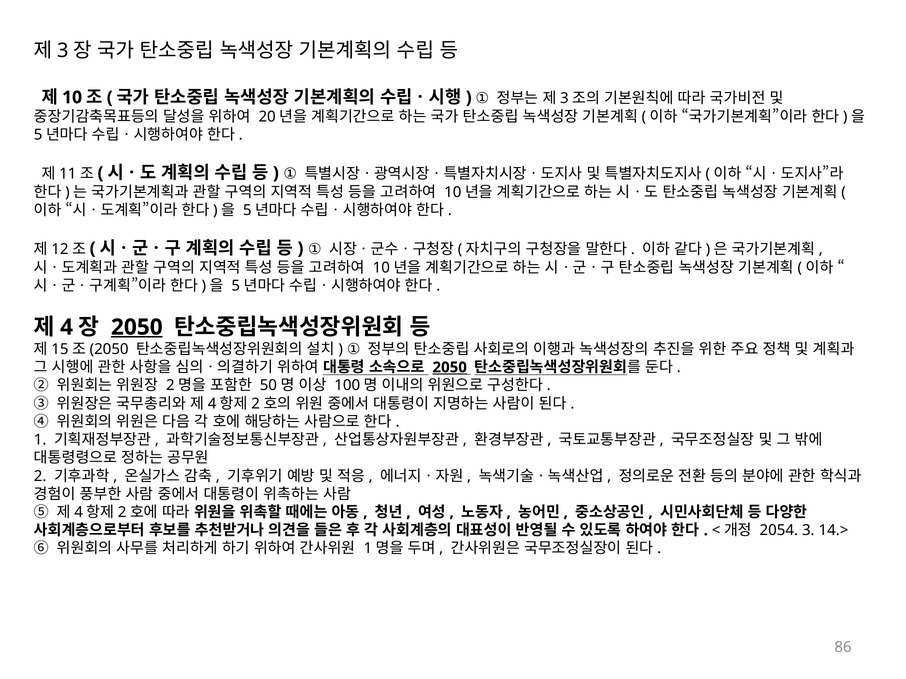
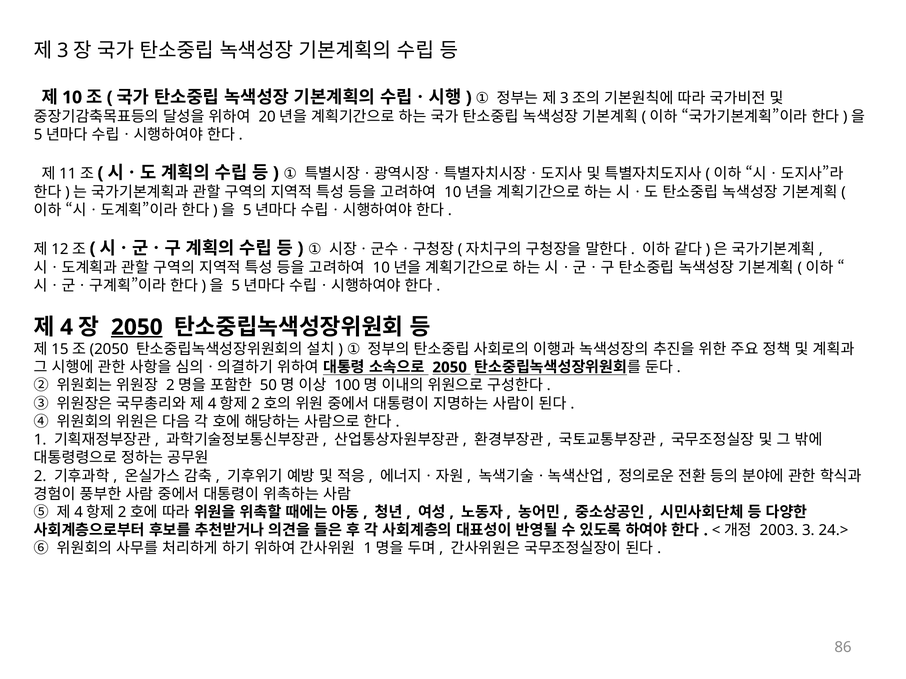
2050 at (450, 368) underline: present -> none
2054: 2054 -> 2003
14.>: 14.> -> 24.>
